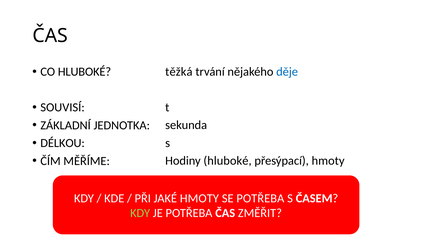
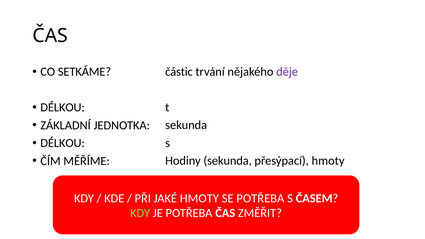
CO HLUBOKÉ: HLUBOKÉ -> SETKÁME
těžká: těžká -> částic
děje colour: blue -> purple
SOUVISÍ at (63, 107): SOUVISÍ -> DÉLKOU
Hodiny hluboké: hluboké -> sekunda
